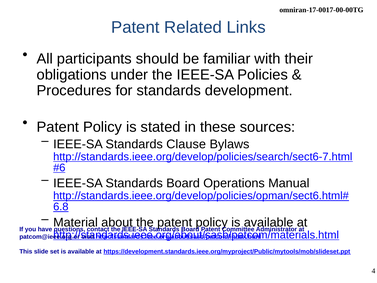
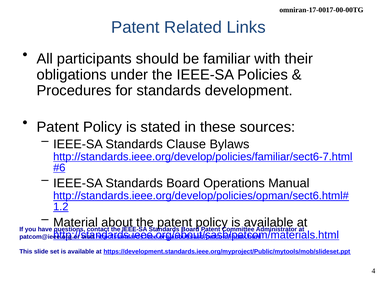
http://standards.ieee.org/develop/policies/search/sect6-7.html: http://standards.ieee.org/develop/policies/search/sect6-7.html -> http://standards.ieee.org/develop/policies/familiar/sect6-7.html
6.8: 6.8 -> 1.2
